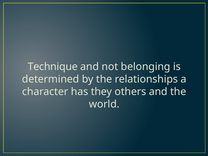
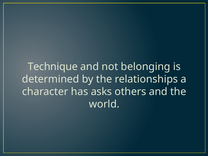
they: they -> asks
